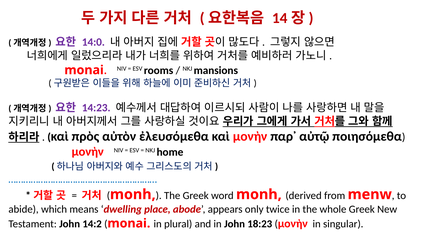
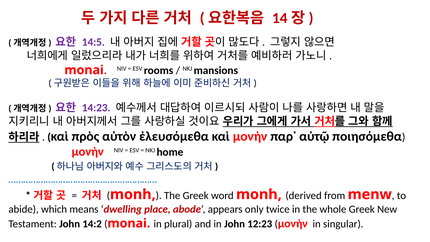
14:0: 14:0 -> 14:5
18:23: 18:23 -> 12:23
